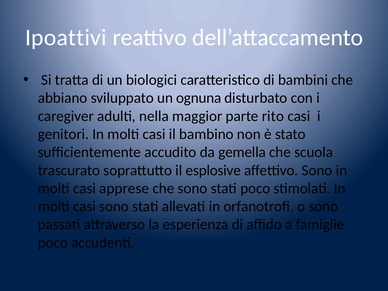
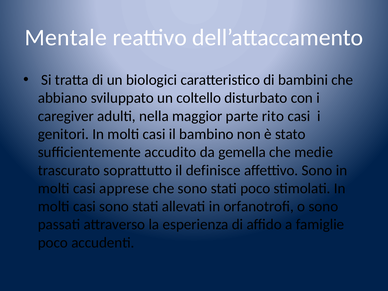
Ipoattivi: Ipoattivi -> Mentale
ognuna: ognuna -> coltello
scuola: scuola -> medie
esplosive: esplosive -> definisce
